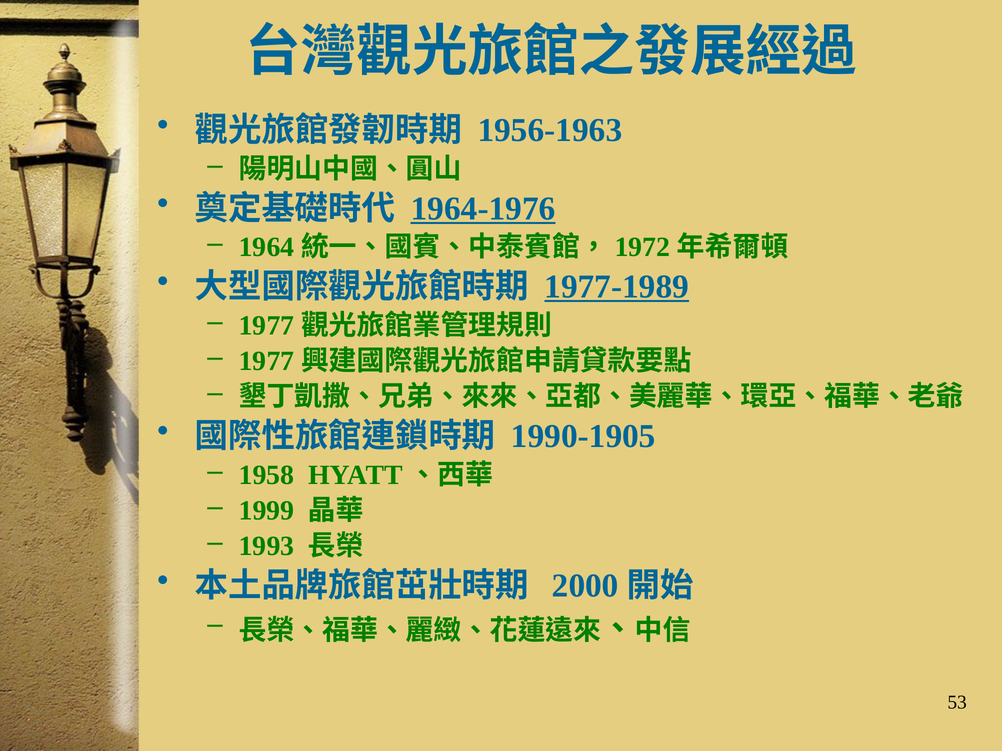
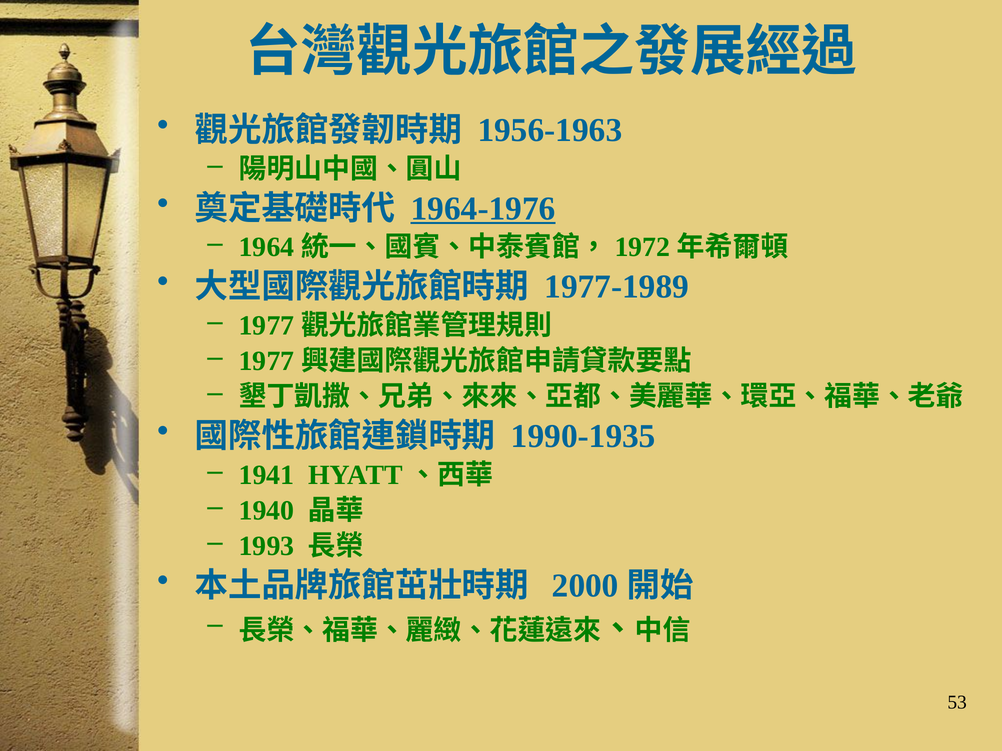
1977-1989 underline: present -> none
1990-1905: 1990-1905 -> 1990-1935
1958: 1958 -> 1941
1999: 1999 -> 1940
